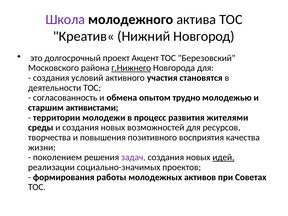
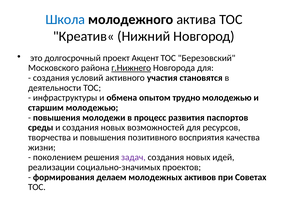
Школа colour: purple -> blue
согласованность: согласованность -> инфраструктуры
старшим активистами: активистами -> молодежью
территории at (57, 118): территории -> повышения
жителями: жителями -> паспортов
идей underline: present -> none
работы: работы -> делаем
